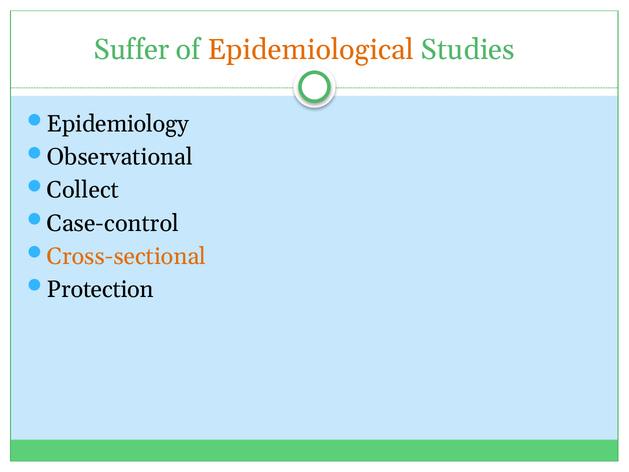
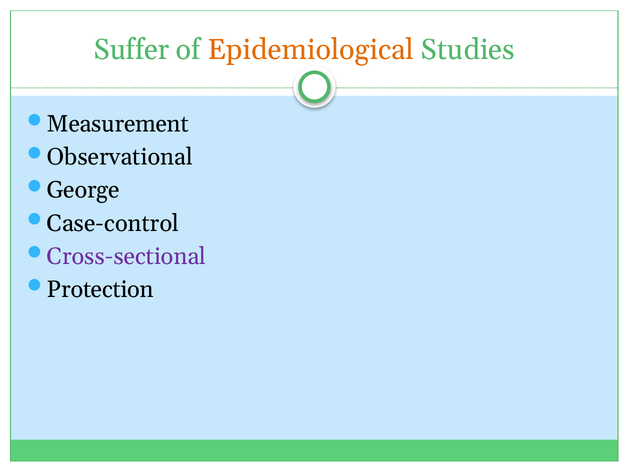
Epidemiology: Epidemiology -> Measurement
Collect: Collect -> George
Cross-sectional colour: orange -> purple
